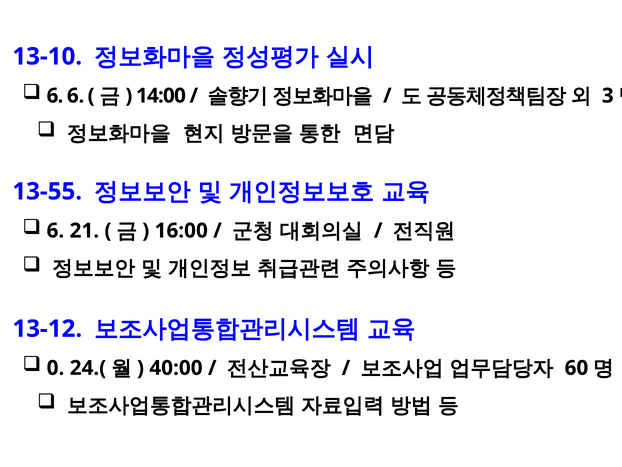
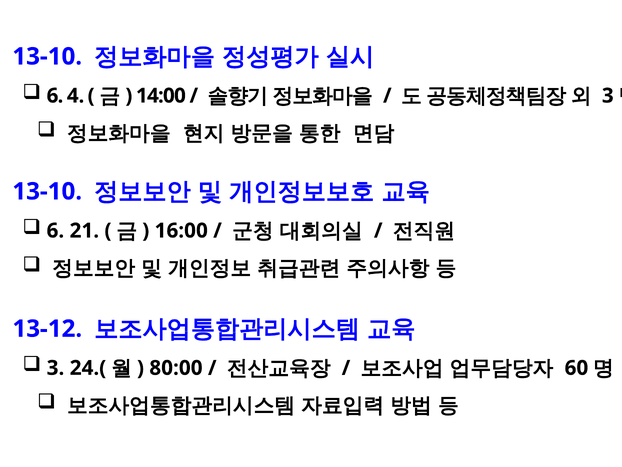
6 6: 6 -> 4
13-55 at (47, 191): 13-55 -> 13-10
0 at (56, 368): 0 -> 3
40:00: 40:00 -> 80:00
